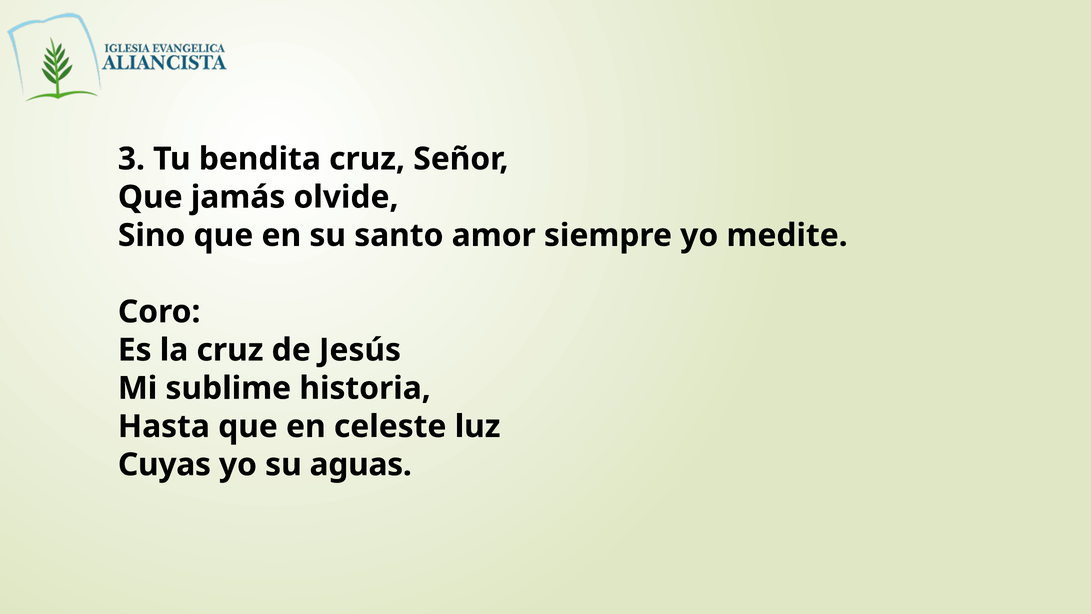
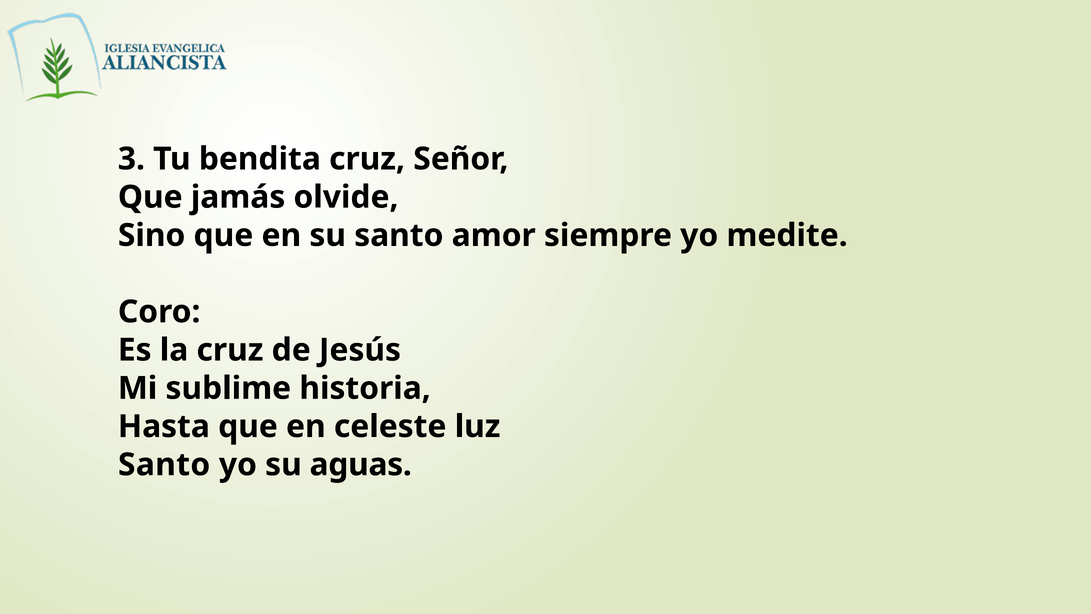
Cuyas at (164, 464): Cuyas -> Santo
